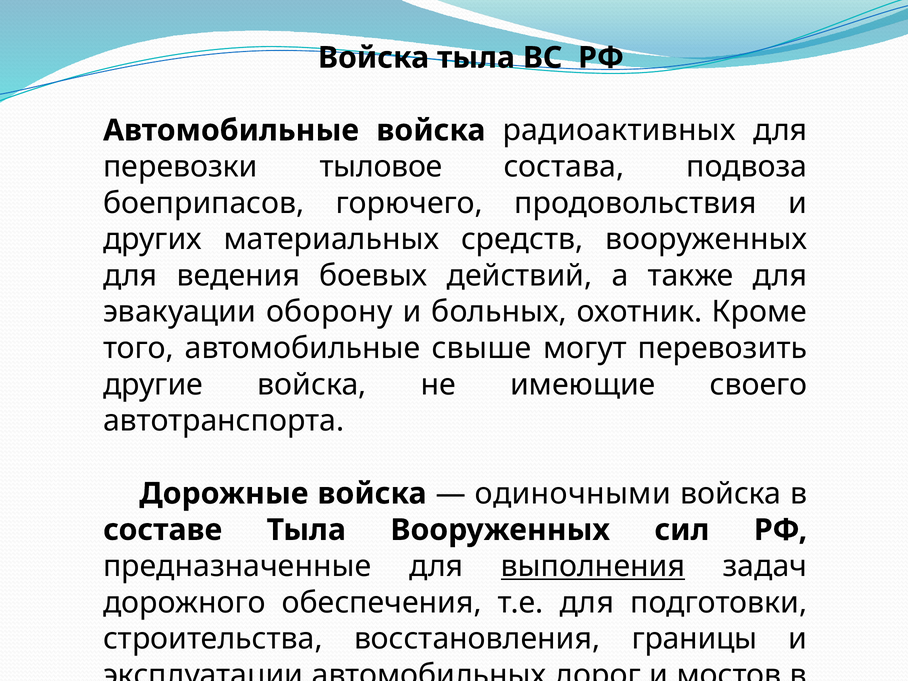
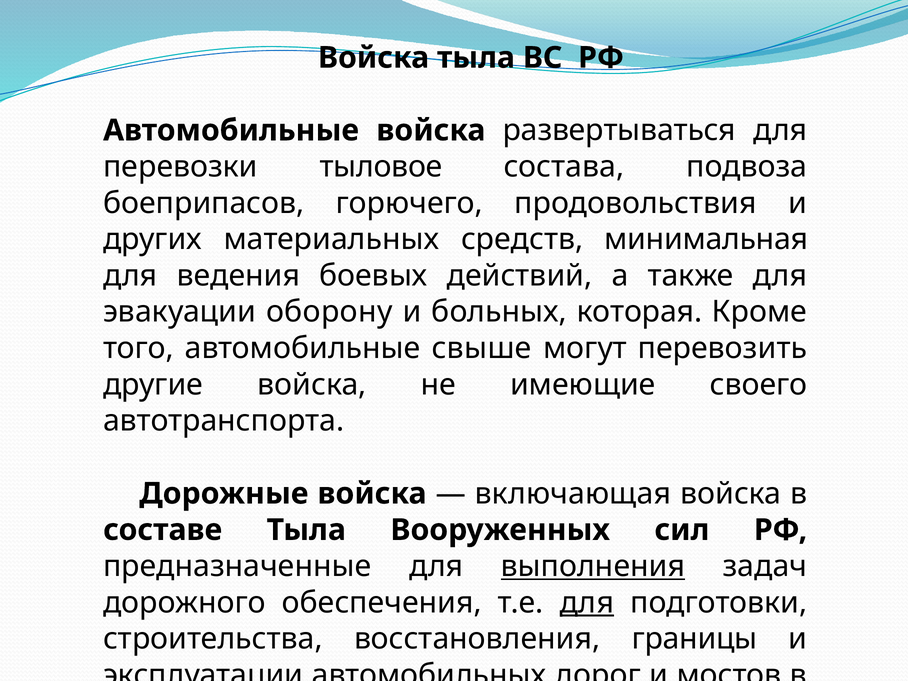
радиоактивных: радиоактивных -> развертываться
средств вооруженных: вооруженных -> минимальная
охотник: охотник -> которая
одиночными: одиночными -> включающая
для at (587, 603) underline: none -> present
